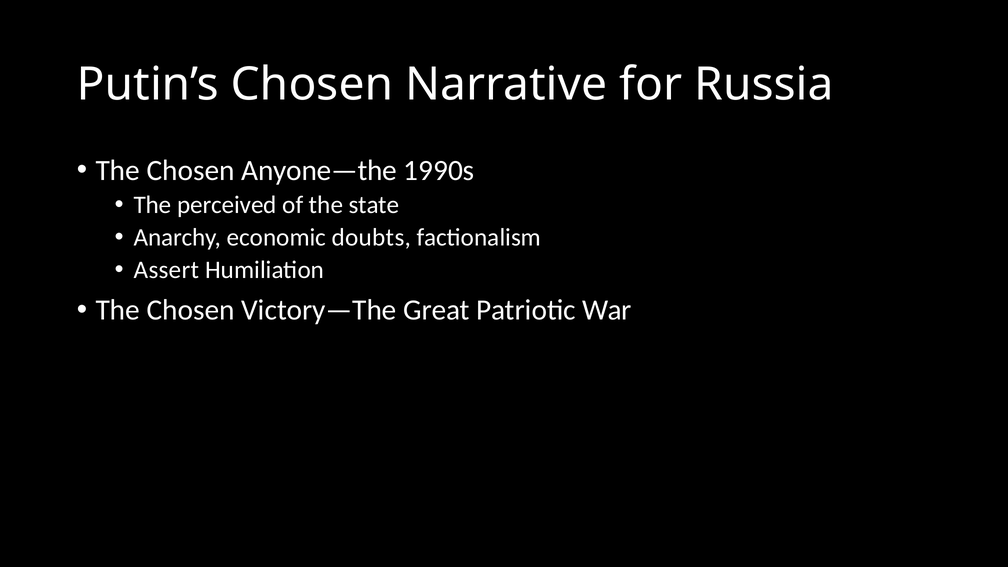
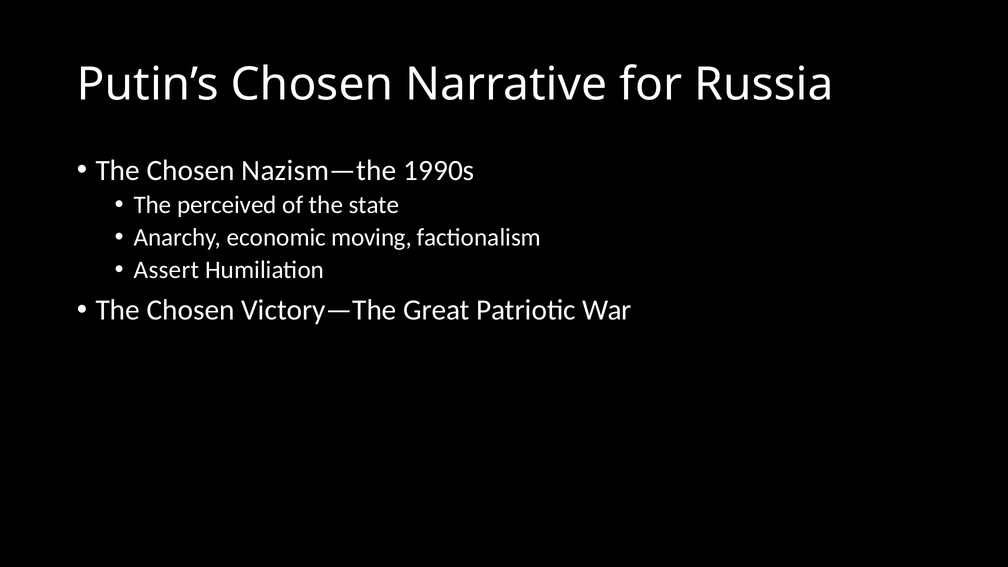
Anyone—the: Anyone—the -> Nazism—the
doubts: doubts -> moving
